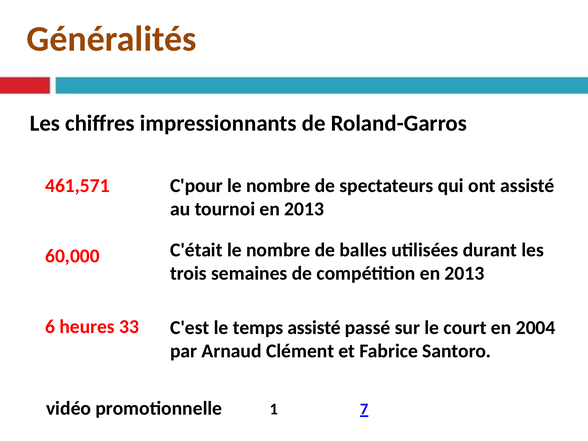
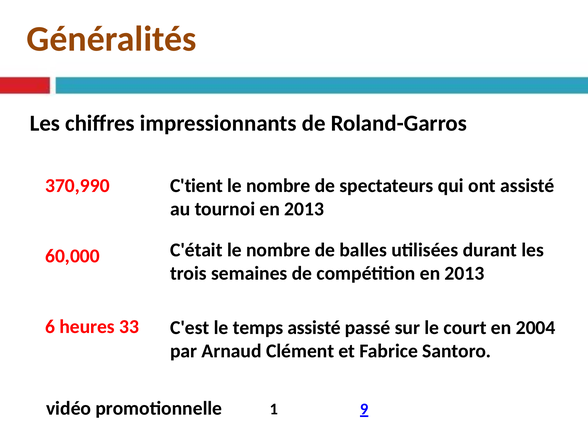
461,571: 461,571 -> 370,990
C'pour: C'pour -> C'tient
7: 7 -> 9
